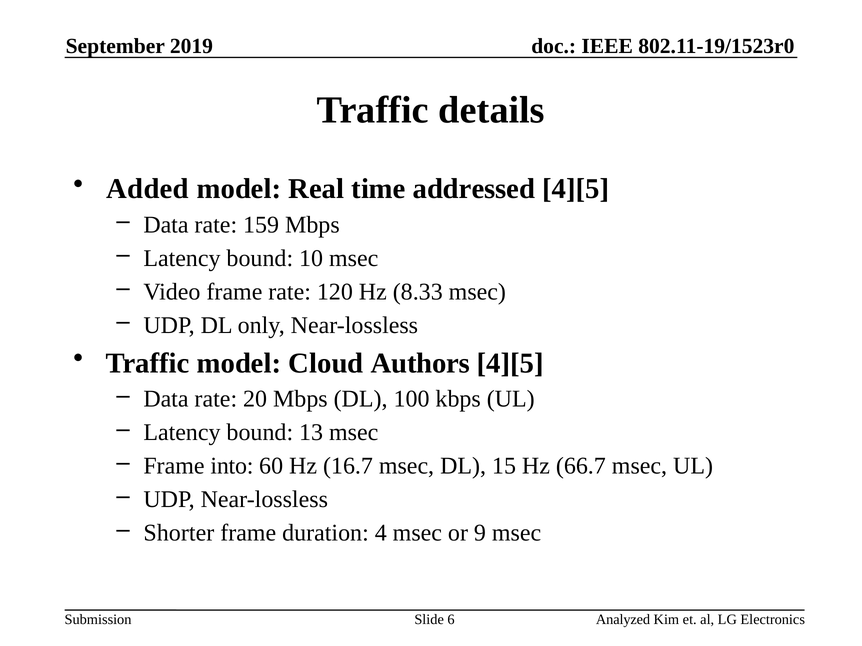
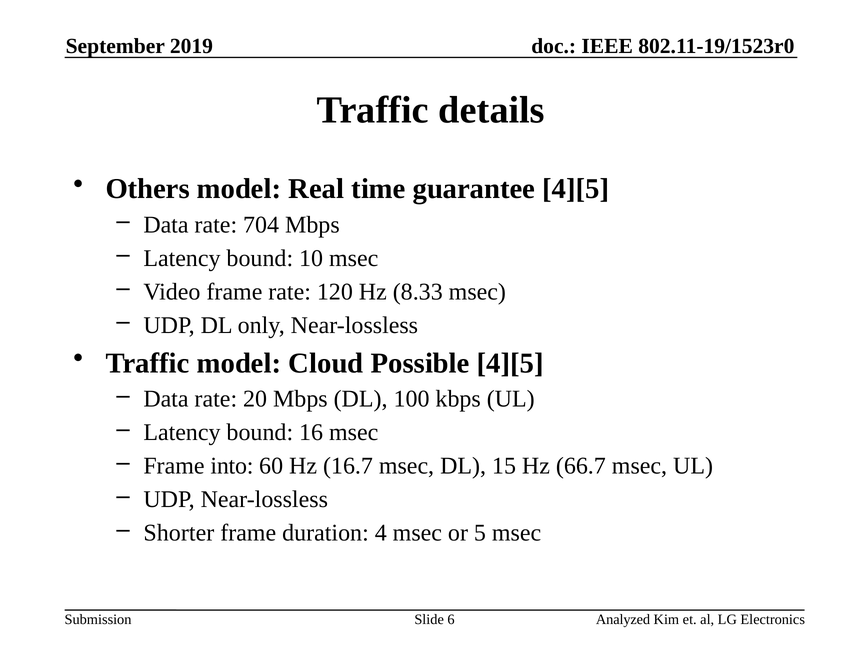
Added: Added -> Others
addressed: addressed -> guarantee
159: 159 -> 704
Authors: Authors -> Possible
13: 13 -> 16
9: 9 -> 5
